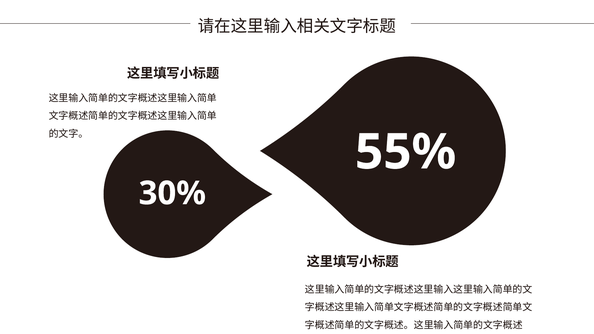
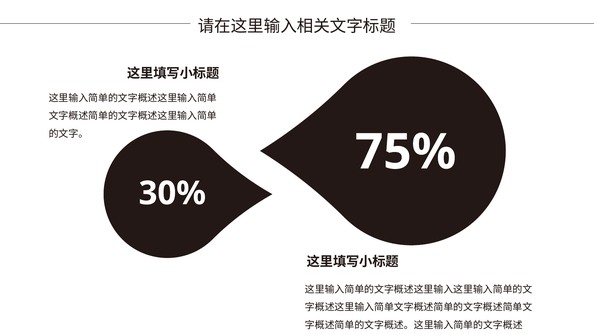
55%: 55% -> 75%
